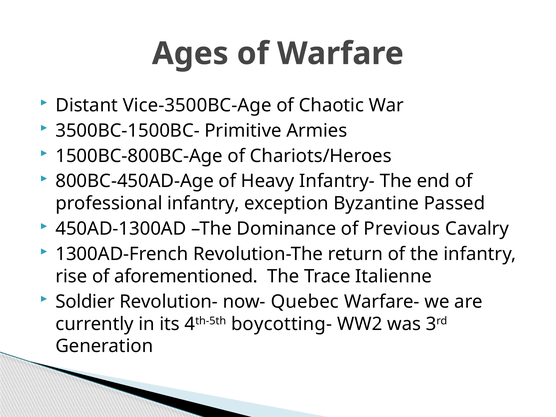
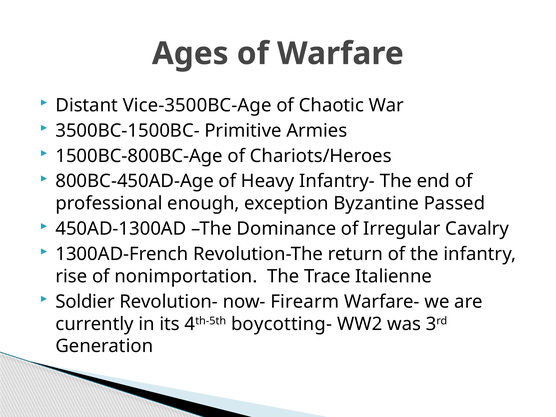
professional infantry: infantry -> enough
Previous: Previous -> Irregular
aforementioned: aforementioned -> nonimportation
Quebec: Quebec -> Firearm
